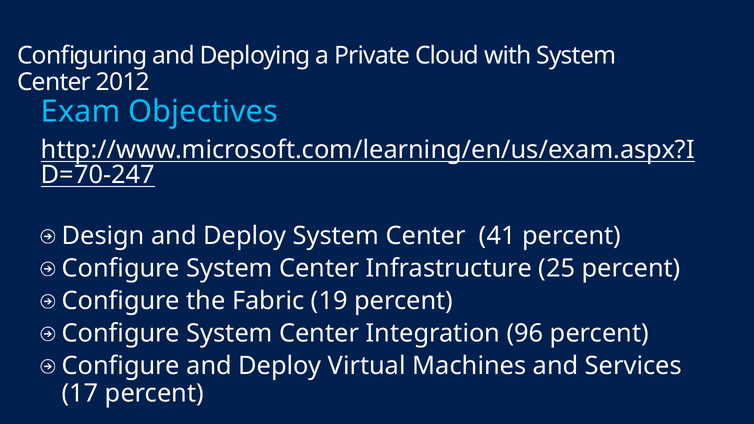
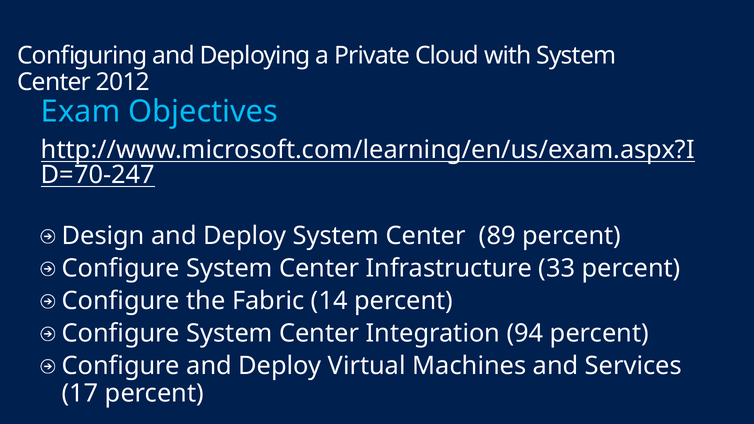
41: 41 -> 89
25: 25 -> 33
19: 19 -> 14
96: 96 -> 94
